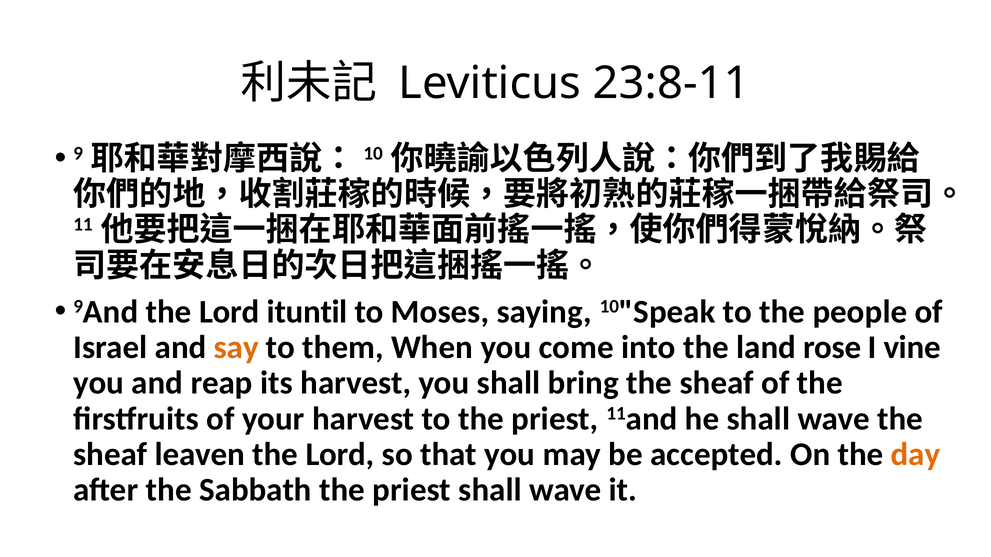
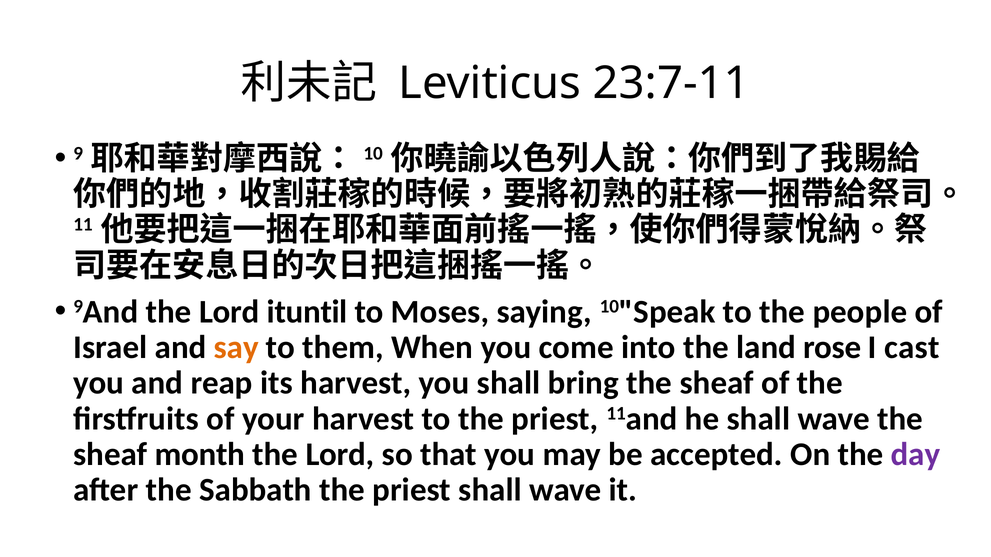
23:8-11: 23:8-11 -> 23:7-11
vine: vine -> cast
leaven: leaven -> month
day colour: orange -> purple
